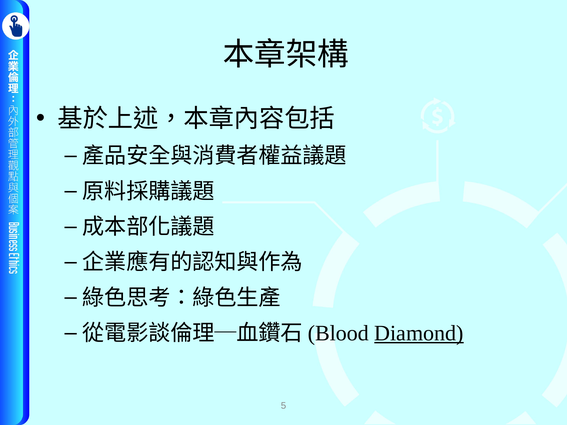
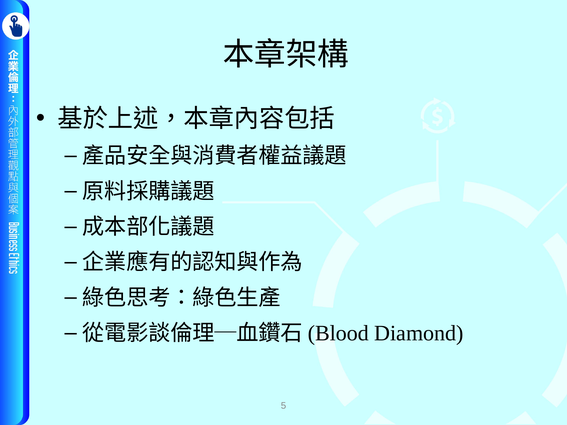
Diamond underline: present -> none
